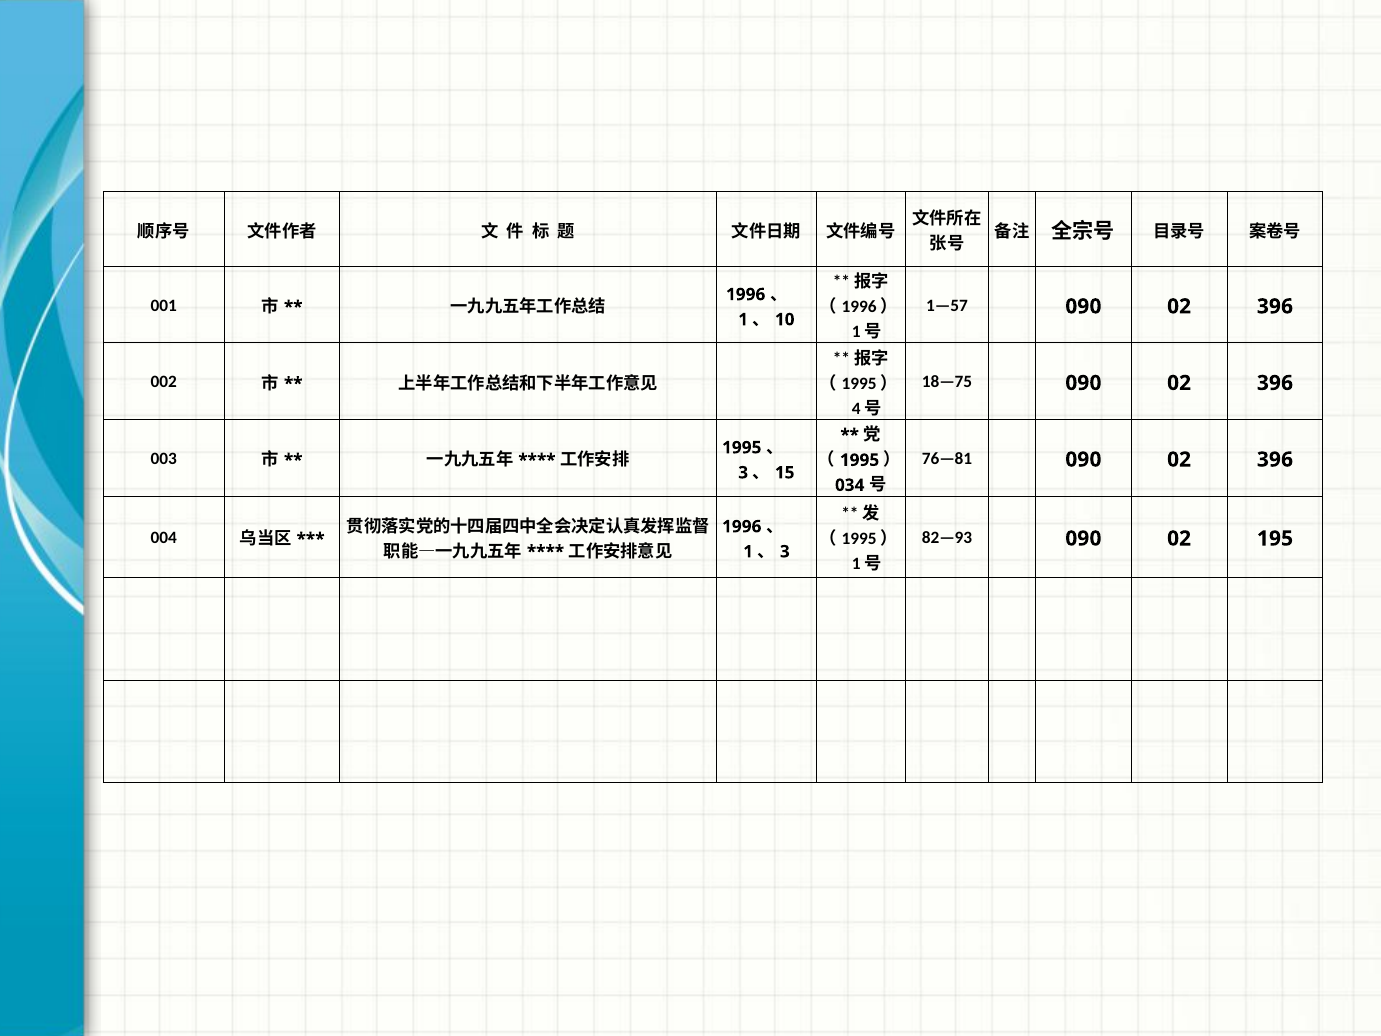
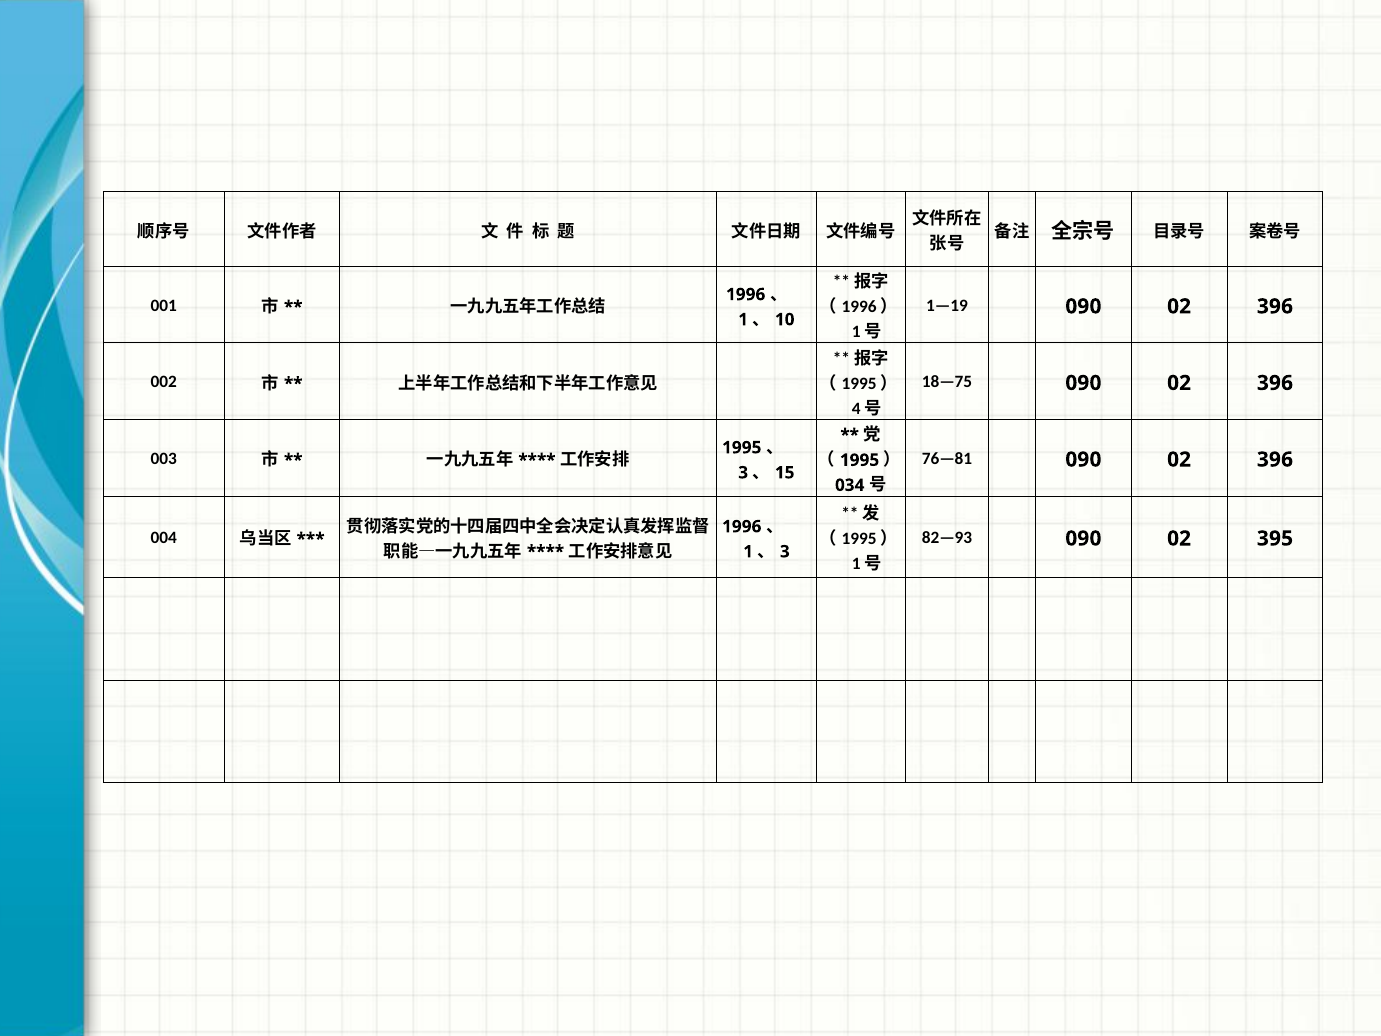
1—57: 1—57 -> 1—19
195: 195 -> 395
